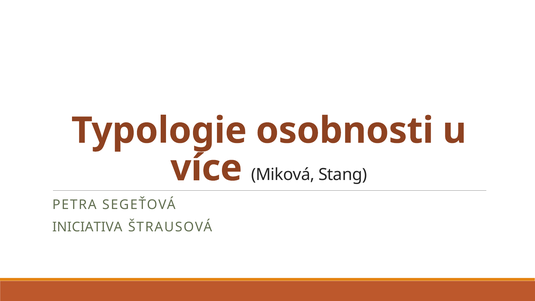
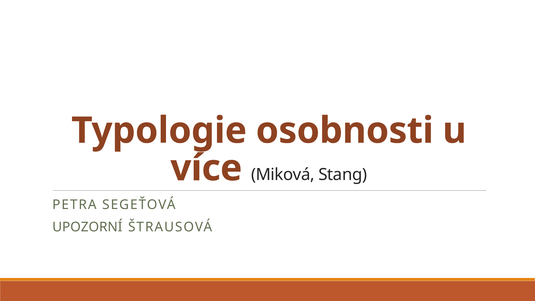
INICIATIVA: INICIATIVA -> UPOZORNÍ
